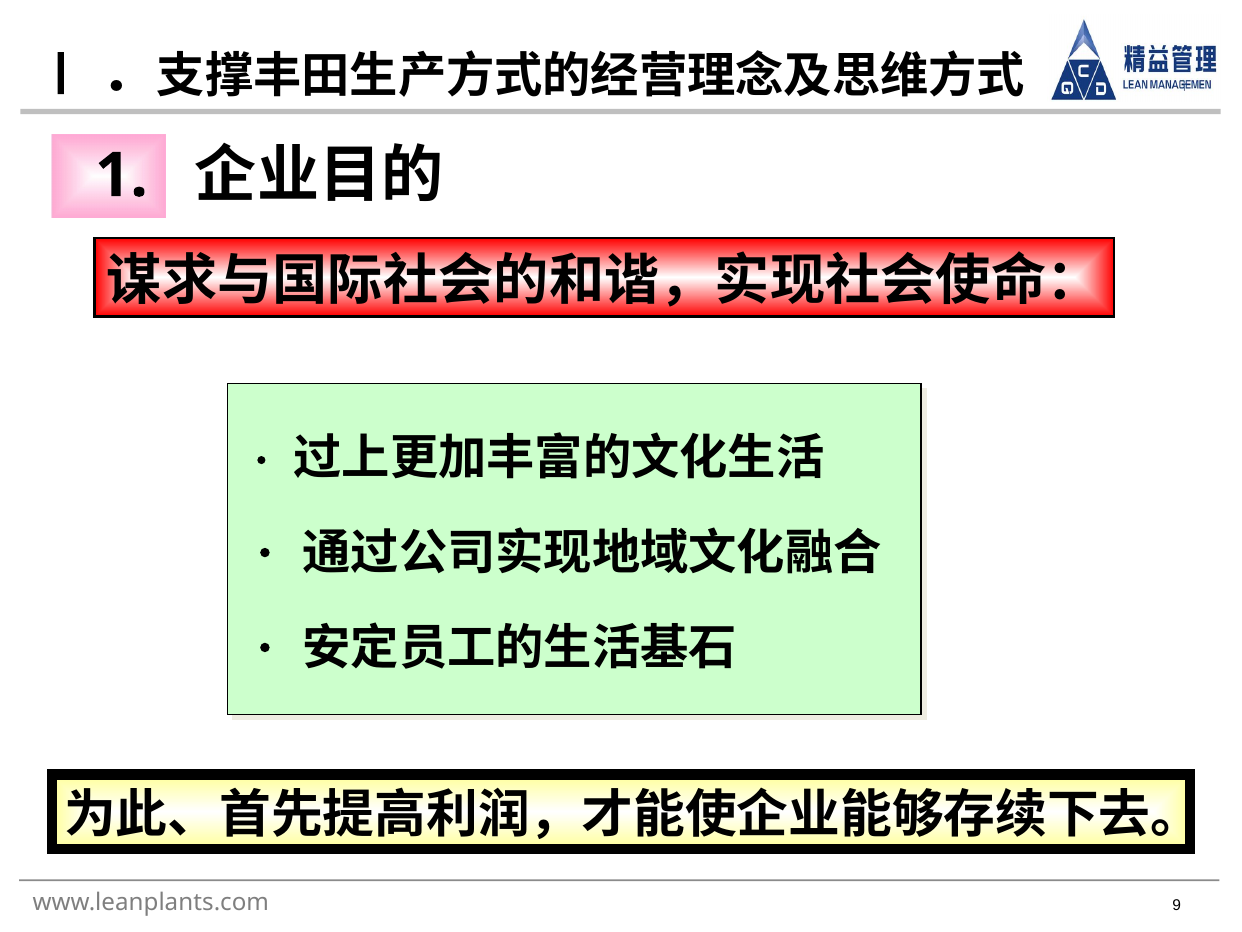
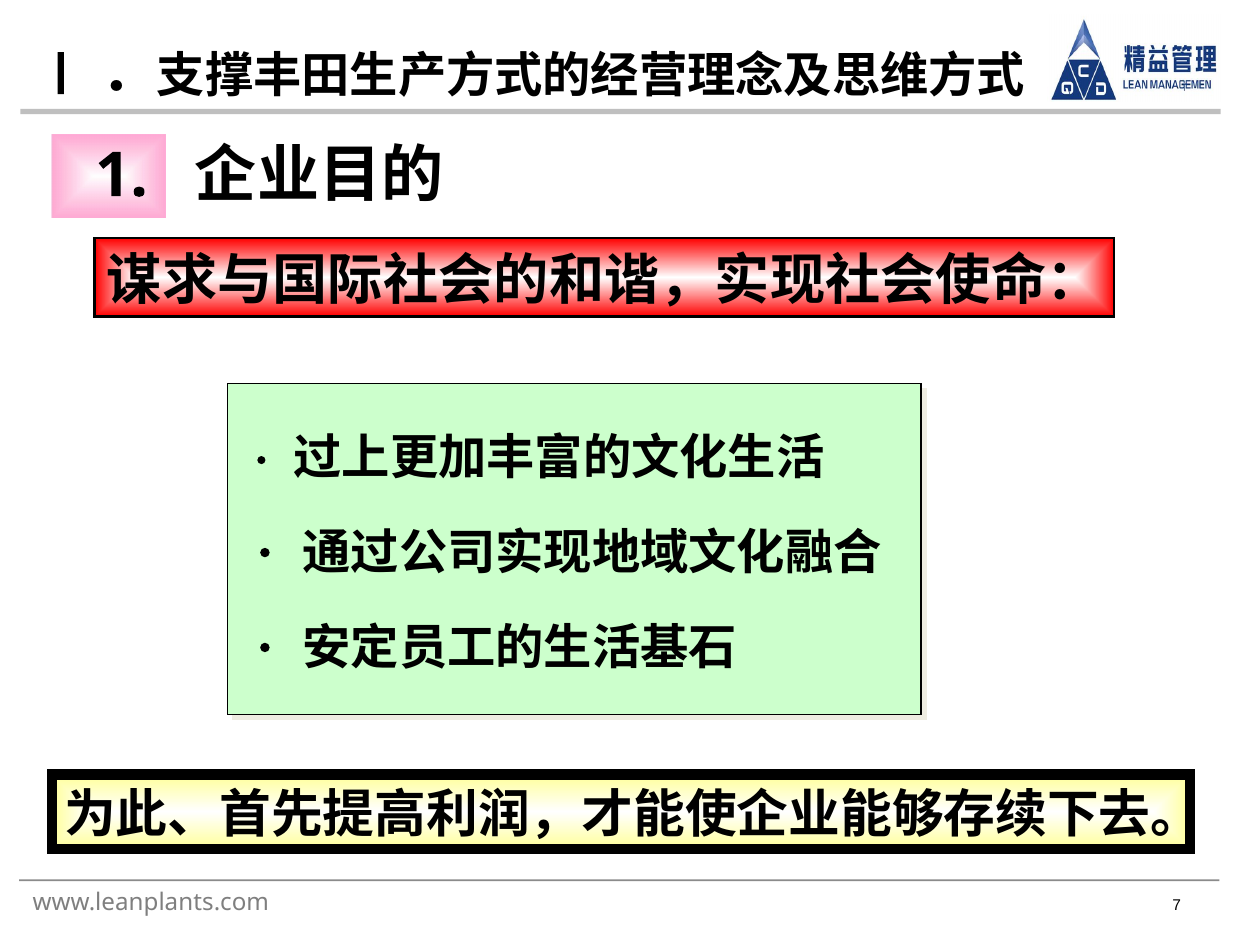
9: 9 -> 7
